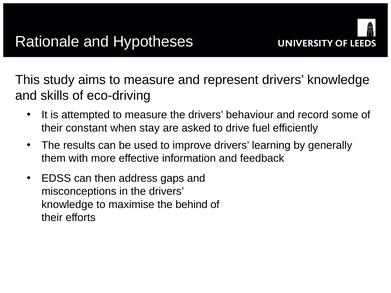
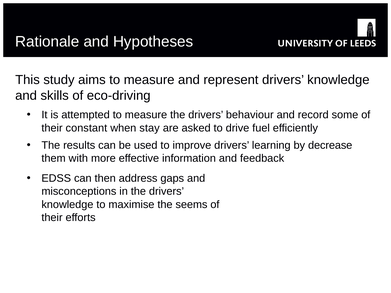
generally: generally -> decrease
behind: behind -> seems
